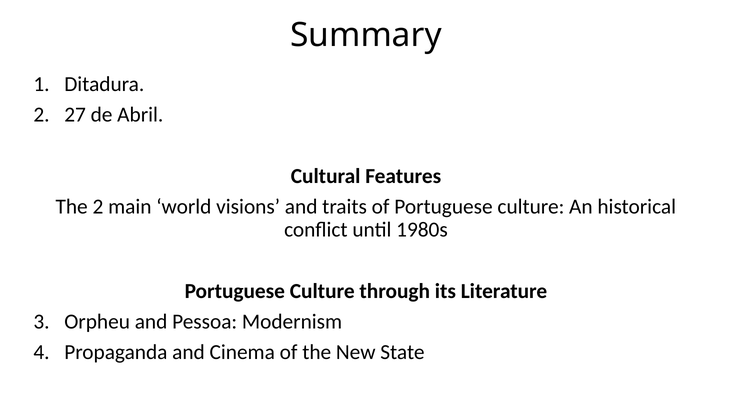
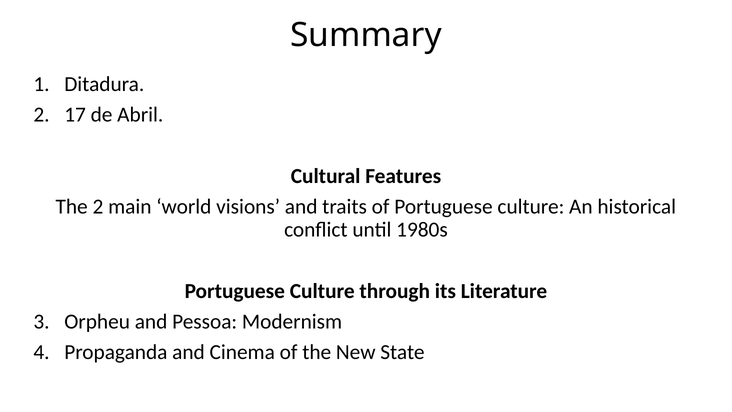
27: 27 -> 17
